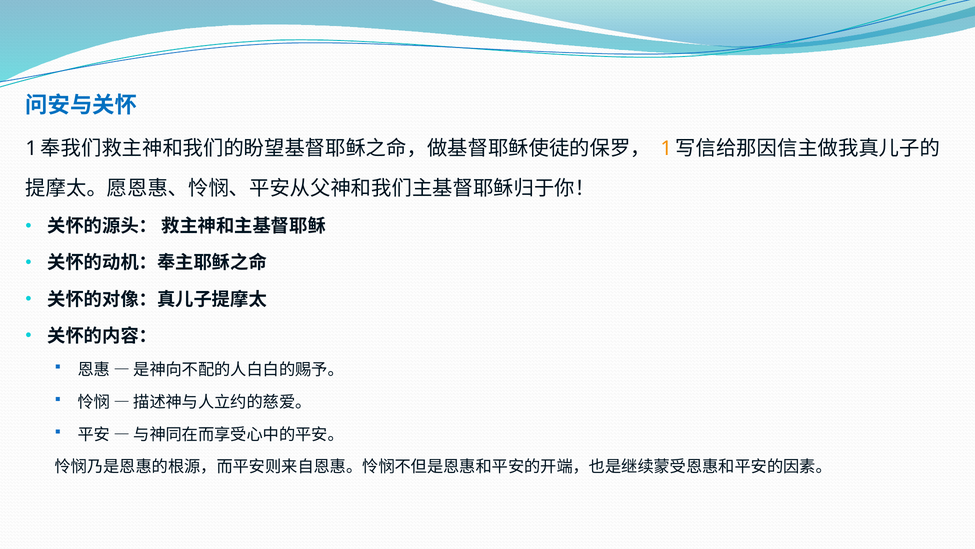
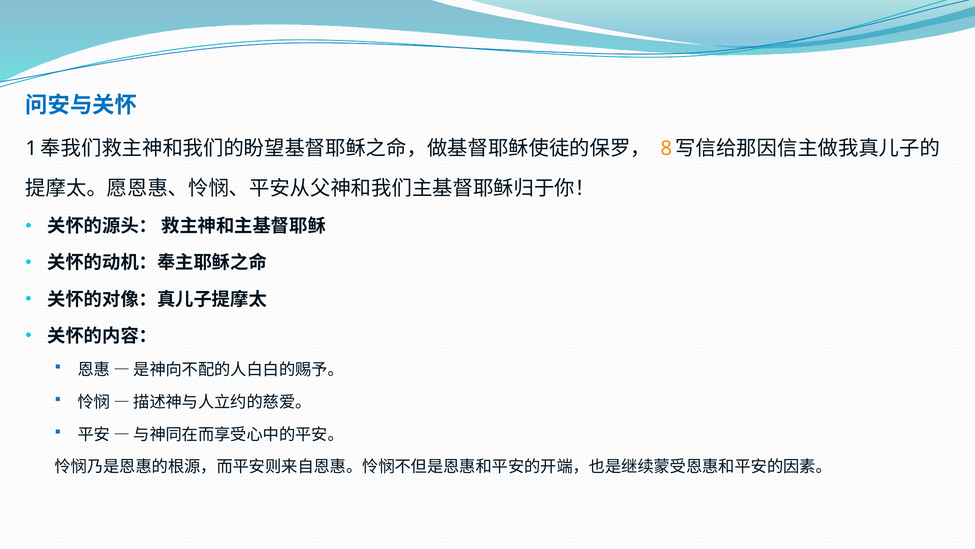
1 at (666, 148): 1 -> 8
